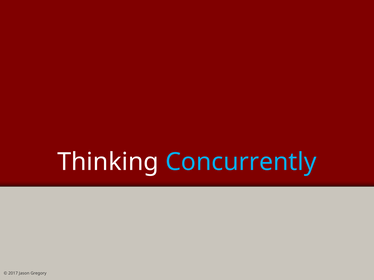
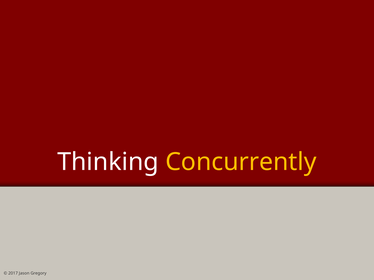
Concurrently colour: light blue -> yellow
